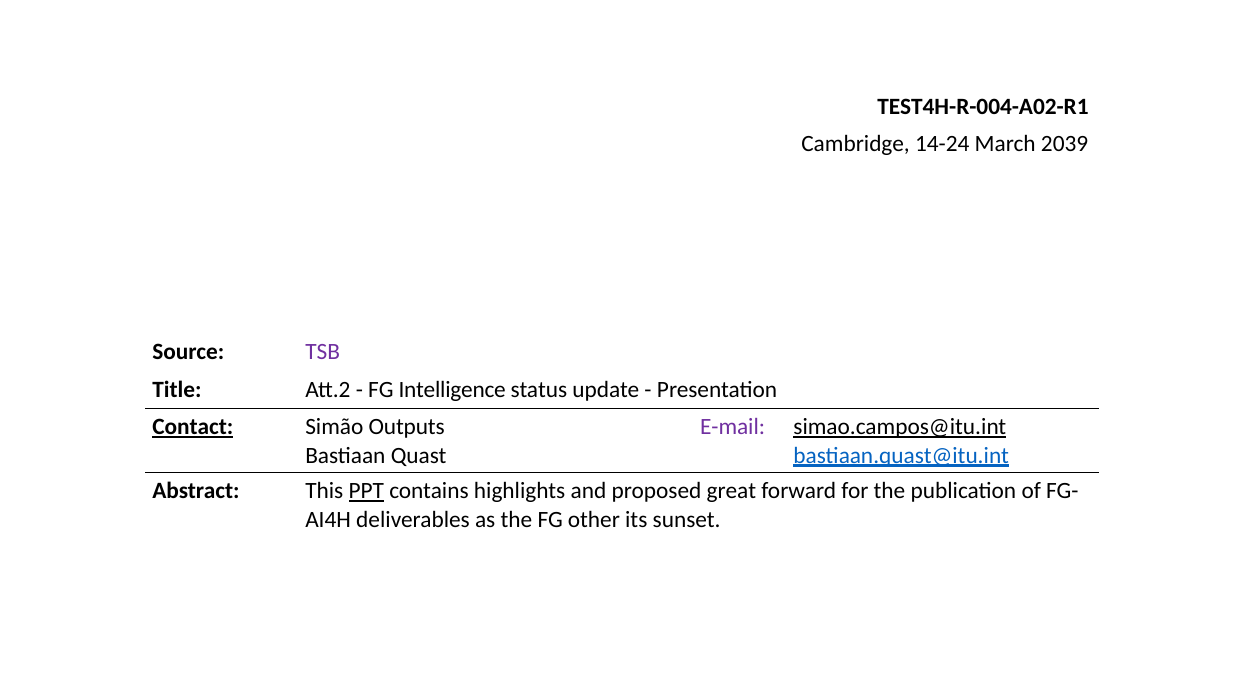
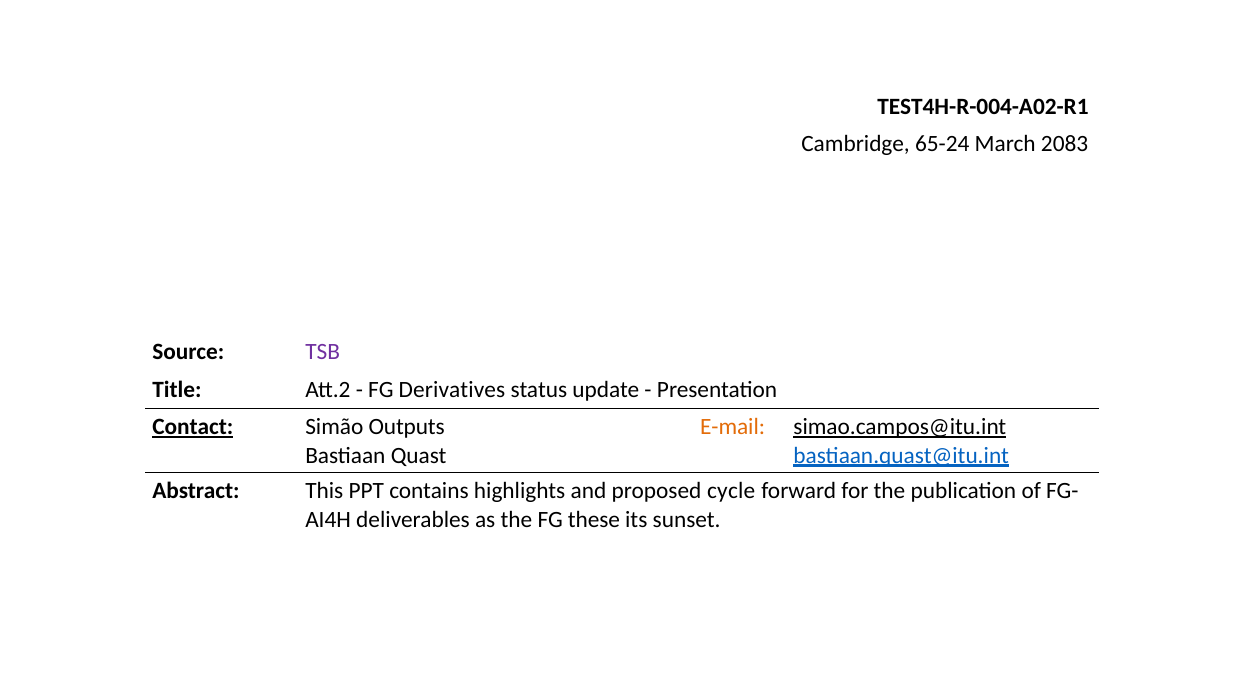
14-24: 14-24 -> 65-24
2039: 2039 -> 2083
Intelligence: Intelligence -> Derivatives
E-mail colour: purple -> orange
PPT underline: present -> none
great: great -> cycle
other: other -> these
